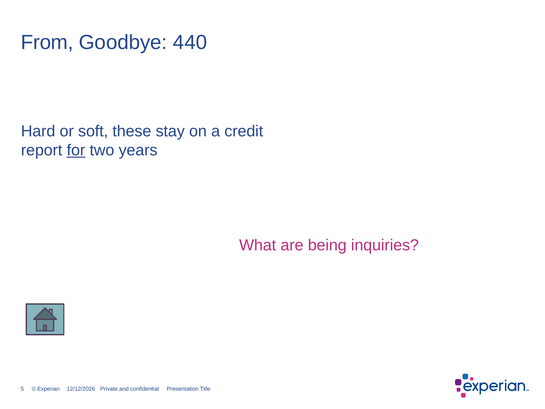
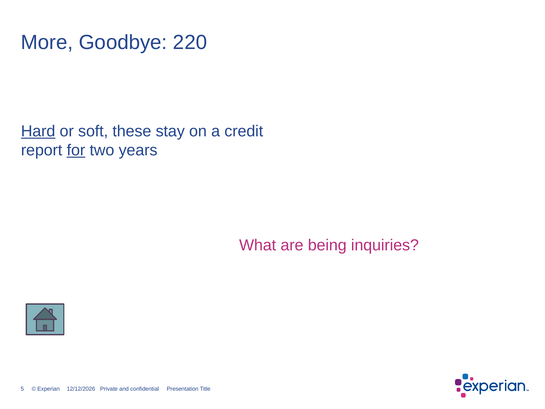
From: From -> More
440: 440 -> 220
Hard underline: none -> present
